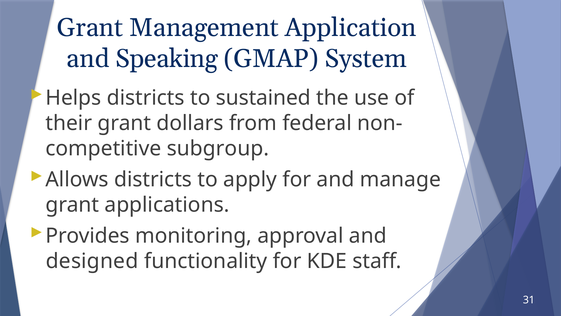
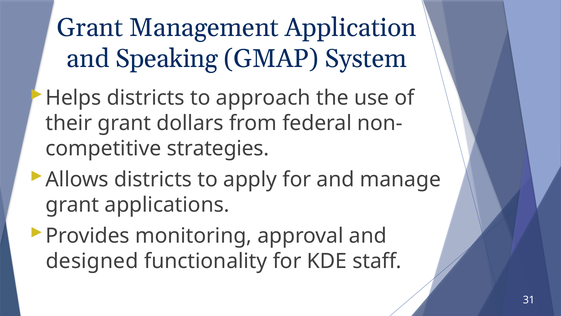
sustained: sustained -> approach
subgroup: subgroup -> strategies
